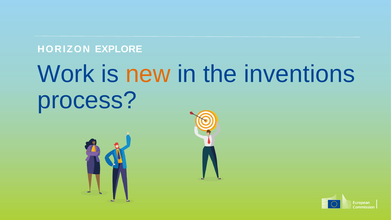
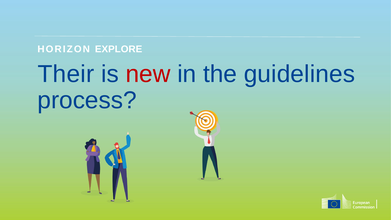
Work: Work -> Their
new colour: orange -> red
inventions: inventions -> guidelines
